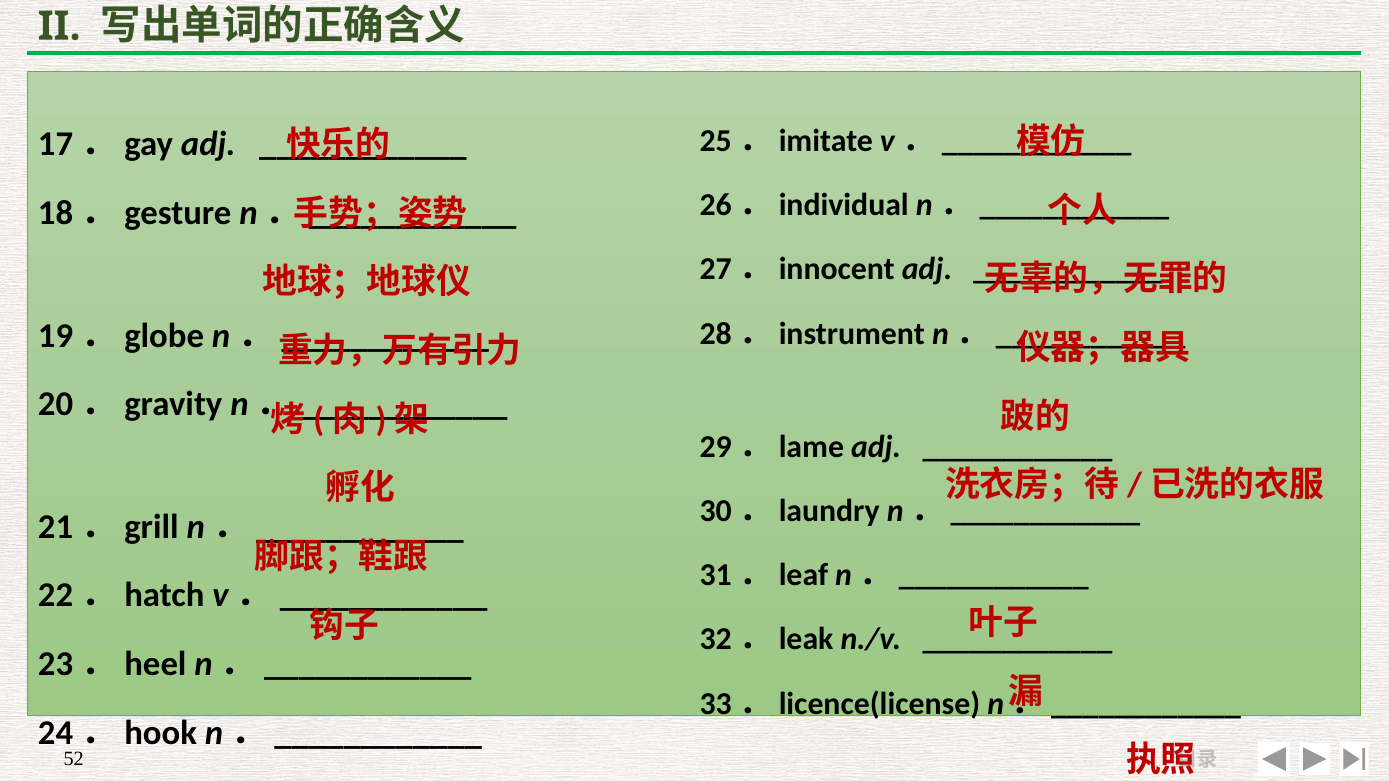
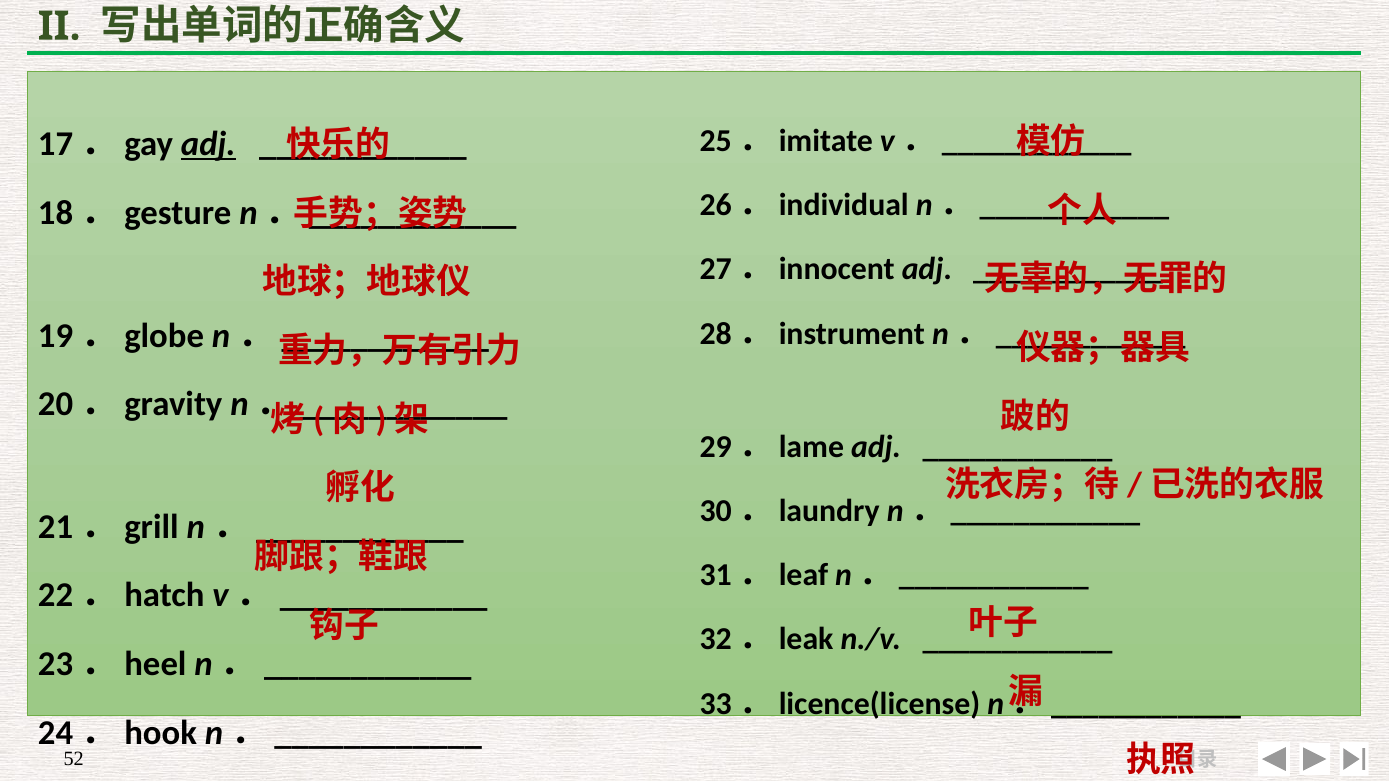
adj at (208, 144) underline: none -> present
